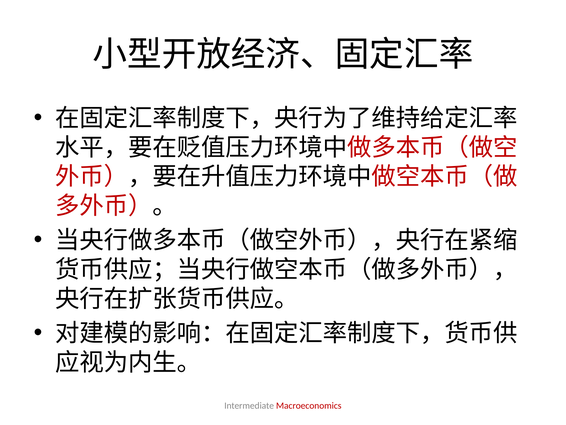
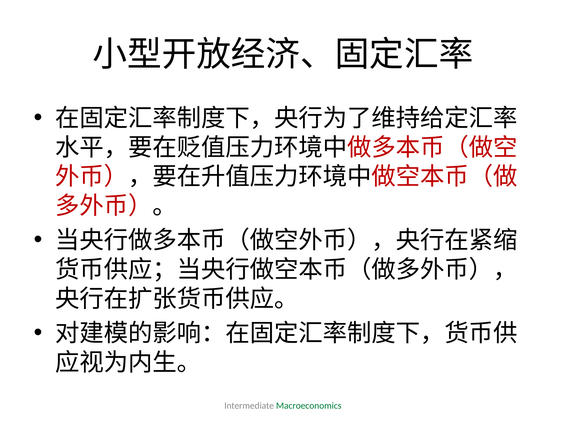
Macroeconomics colour: red -> green
